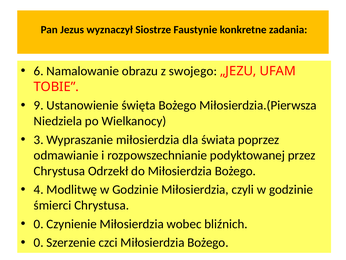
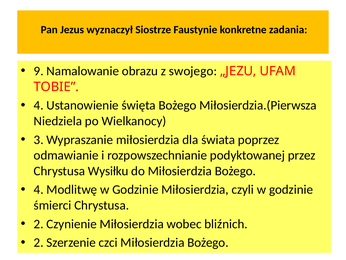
6: 6 -> 9
9 at (39, 105): 9 -> 4
Odrzekł: Odrzekł -> Wysiłku
0 at (39, 224): 0 -> 2
0 at (39, 242): 0 -> 2
